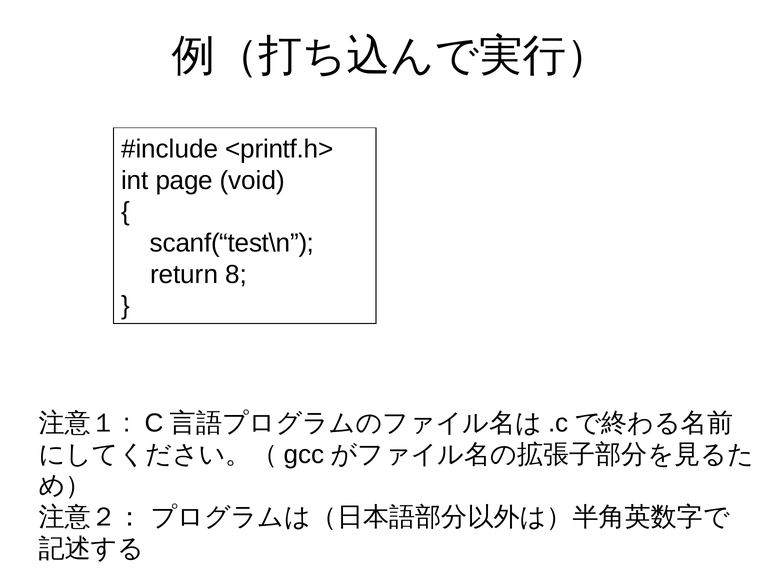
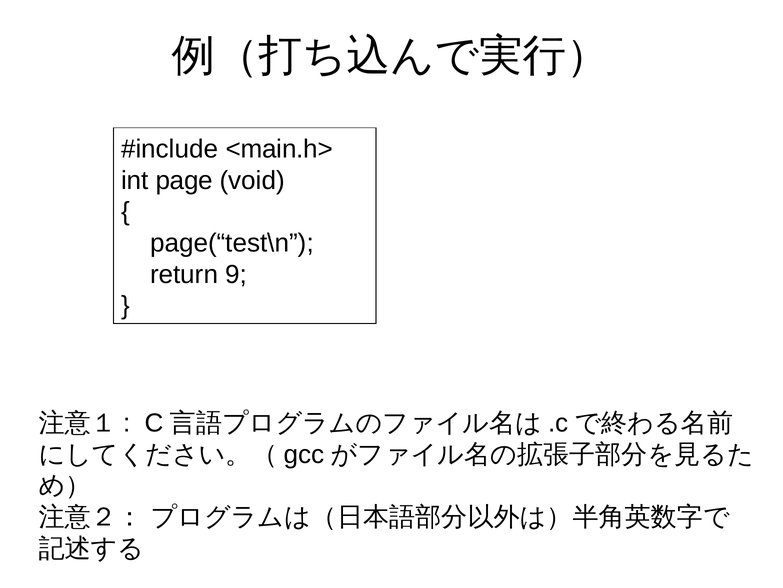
<printf.h>: <printf.h> -> <main.h>
scanf(“test\n: scanf(“test\n -> page(“test\n
8: 8 -> 9
